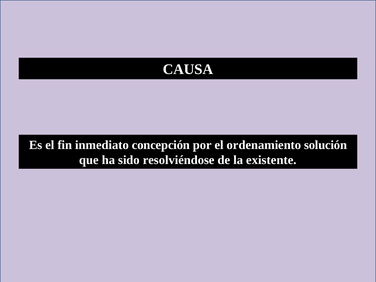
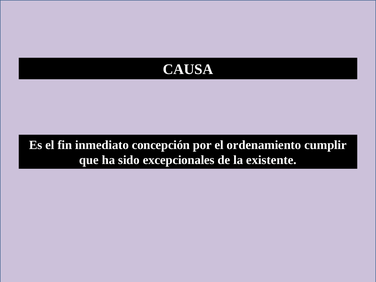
solución: solución -> cumplir
resolviéndose: resolviéndose -> excepcionales
